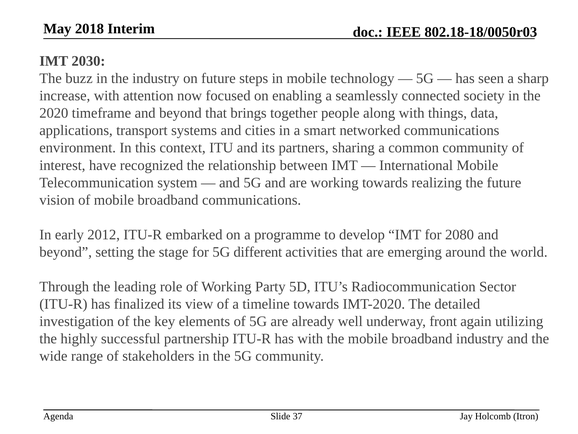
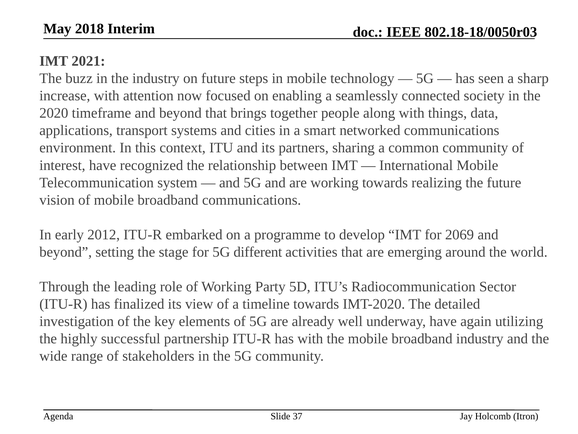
2030: 2030 -> 2021
2080: 2080 -> 2069
underway front: front -> have
